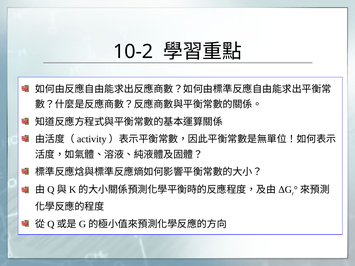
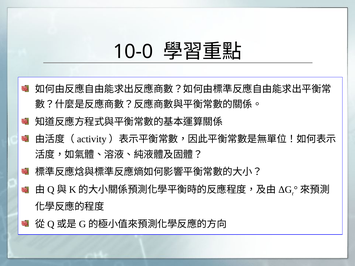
10-2: 10-2 -> 10-0
